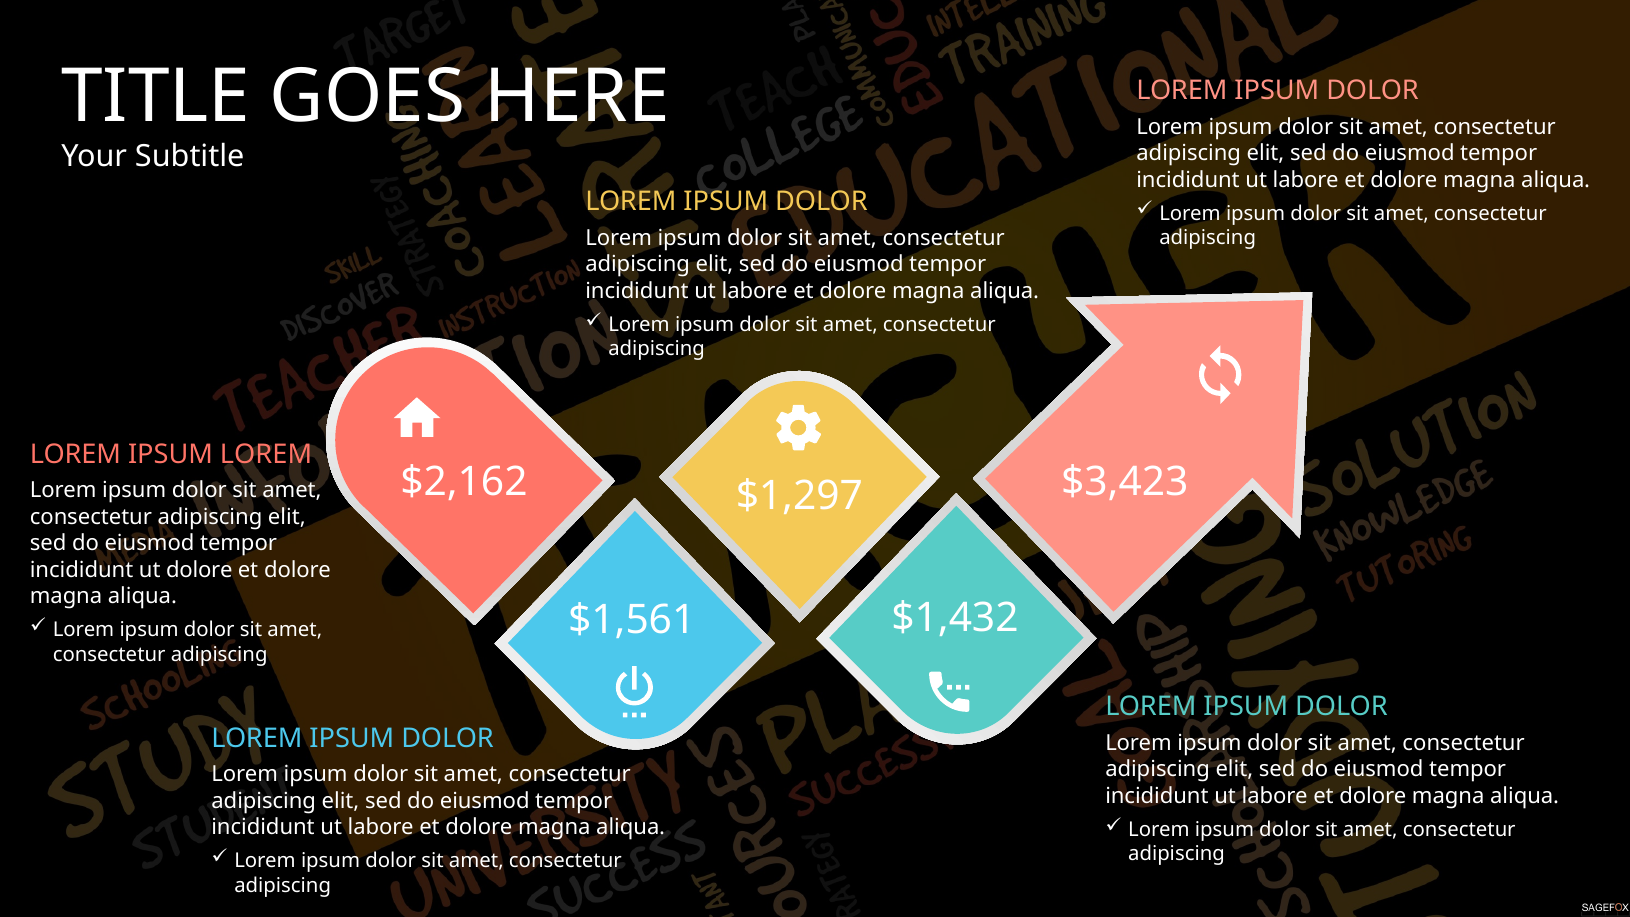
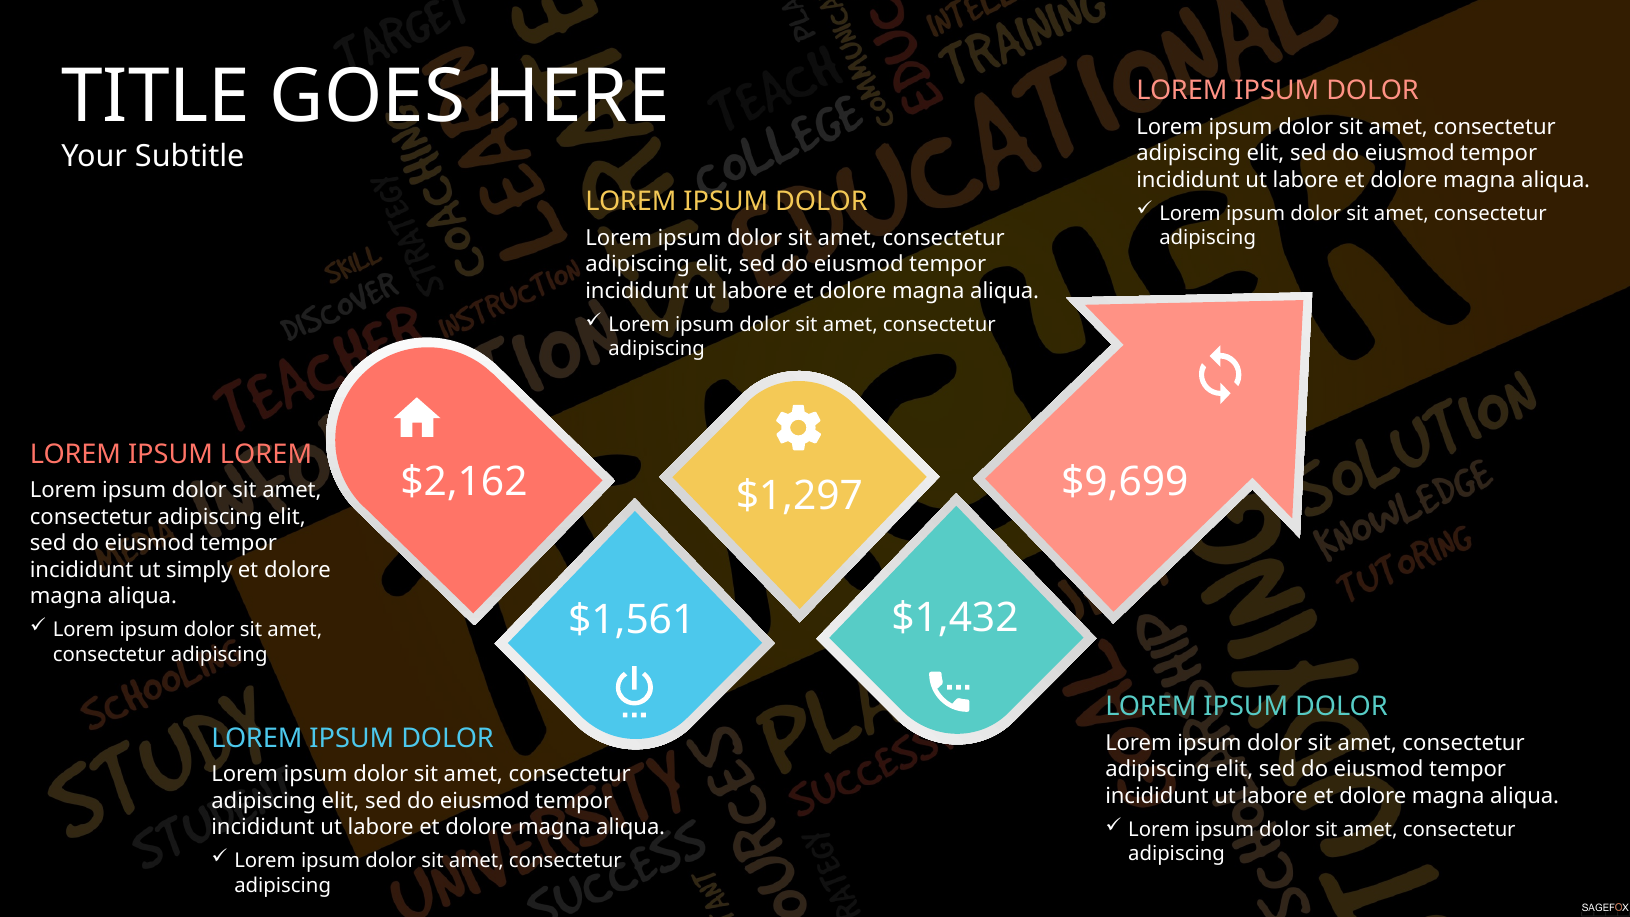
$3,423: $3,423 -> $9,699
ut dolore: dolore -> simply
